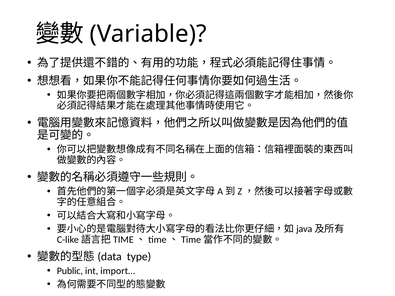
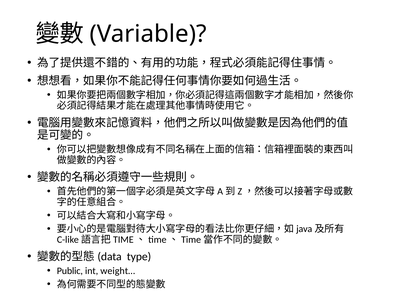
import…: import… -> weight…
